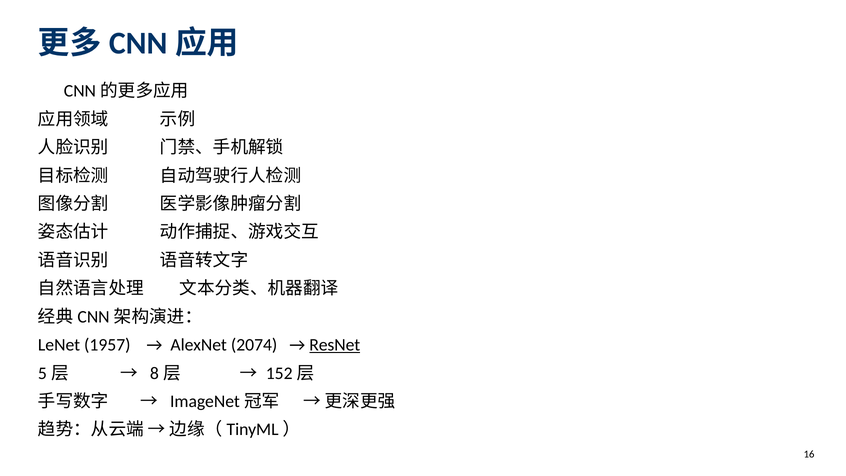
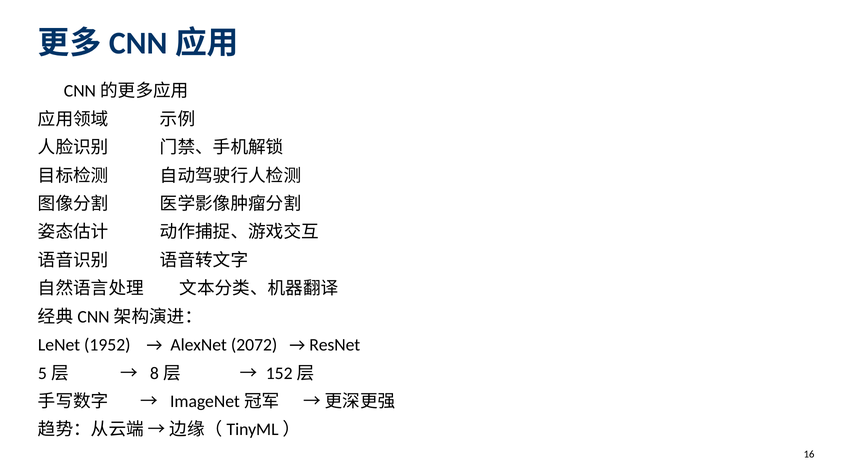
1957: 1957 -> 1952
2074: 2074 -> 2072
ResNet underline: present -> none
